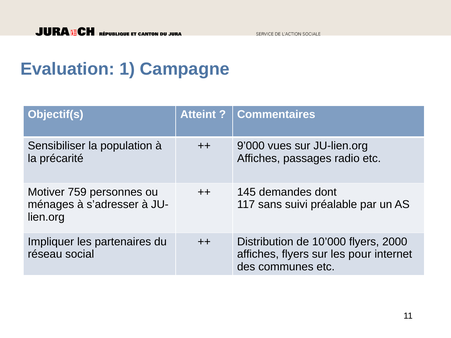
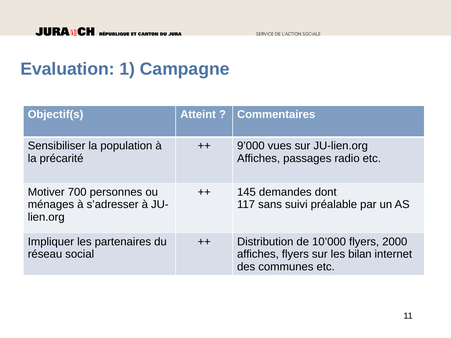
759: 759 -> 700
pour: pour -> bilan
